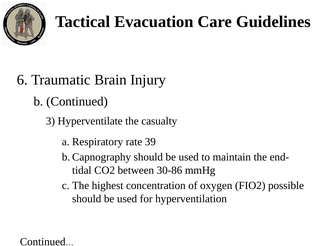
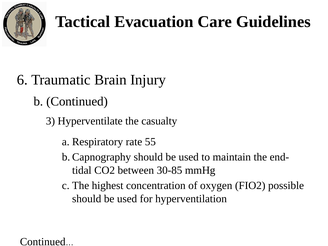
39: 39 -> 55
30-86: 30-86 -> 30-85
